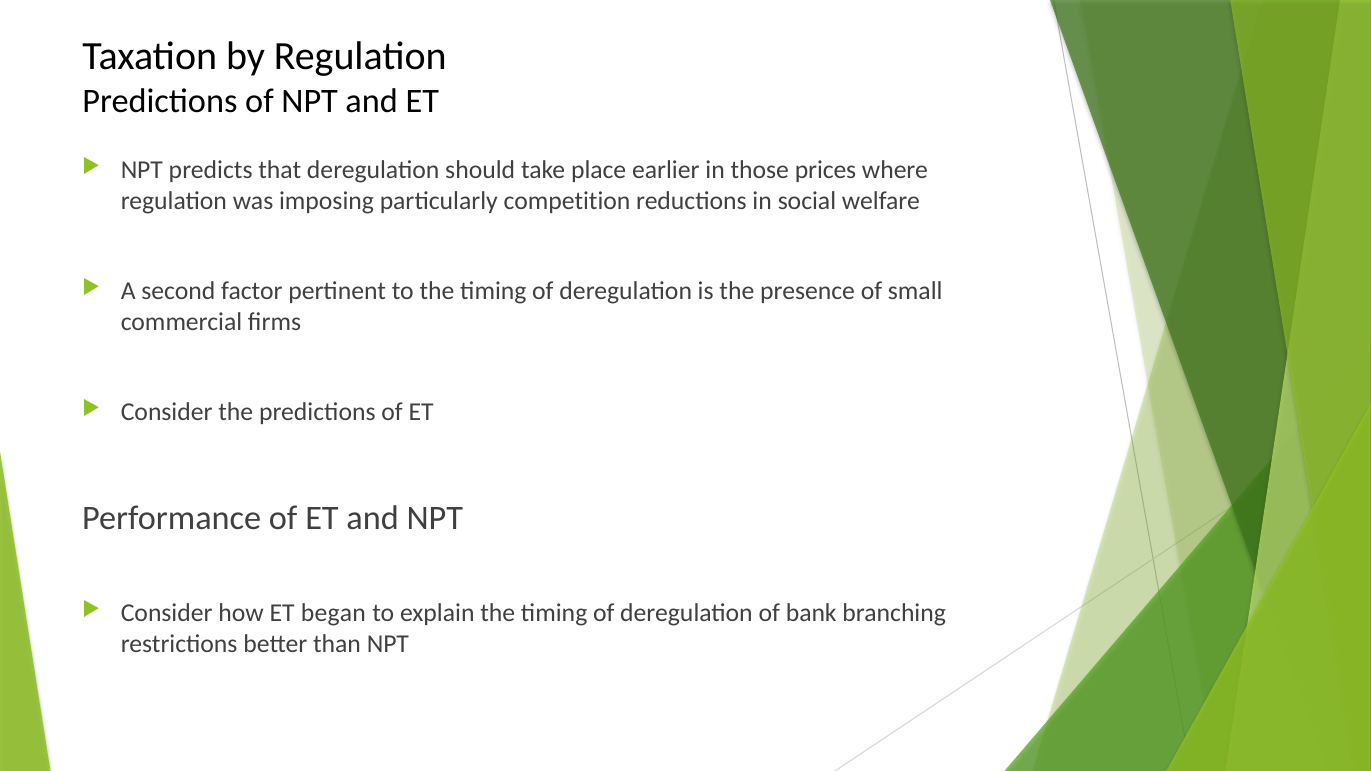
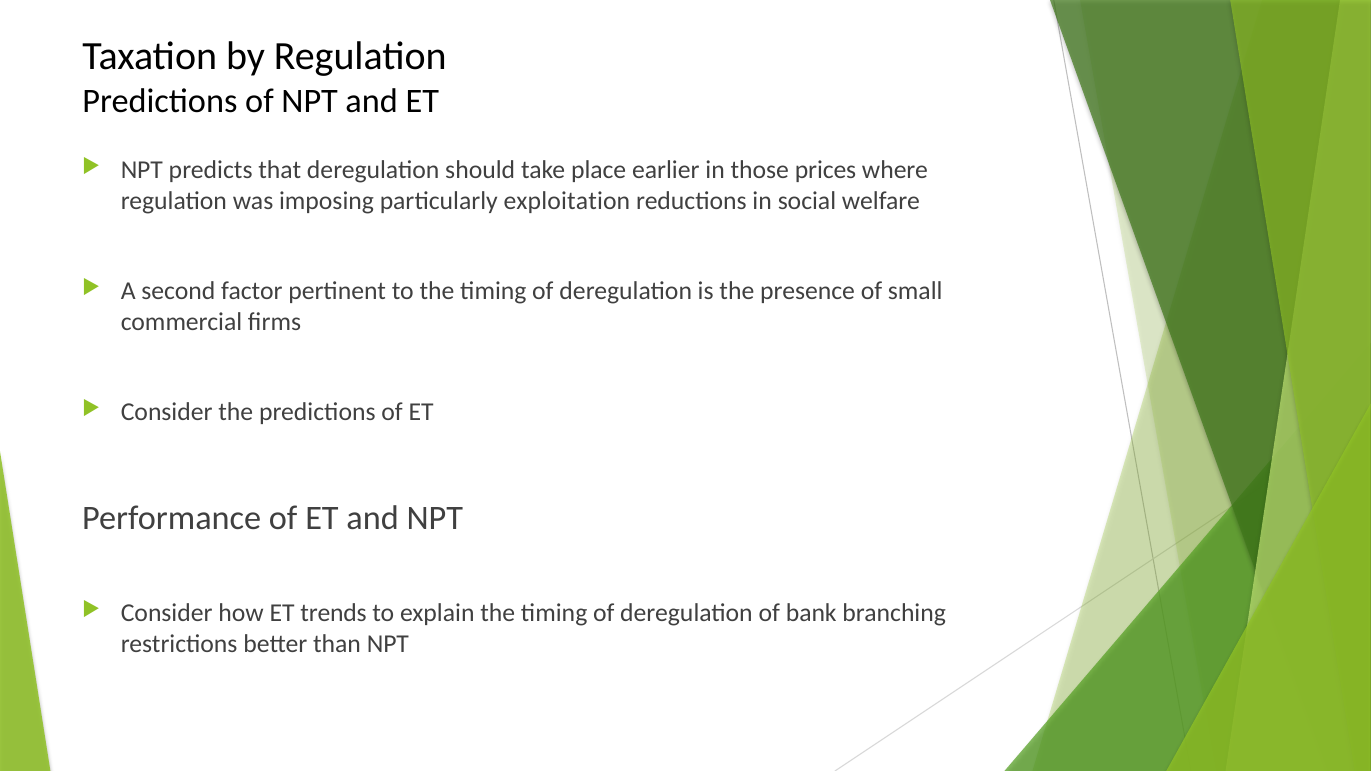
competition: competition -> exploitation
began: began -> trends
